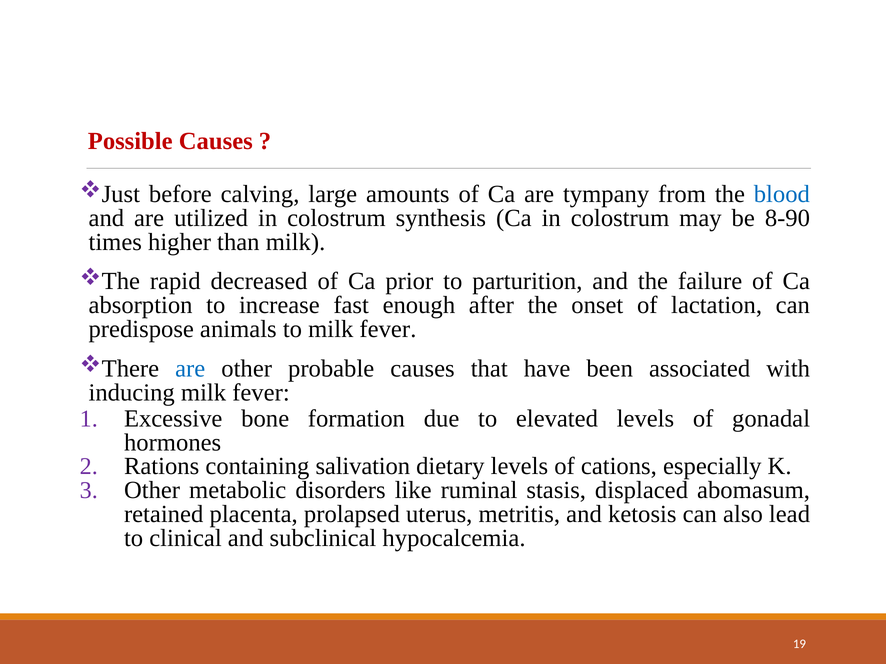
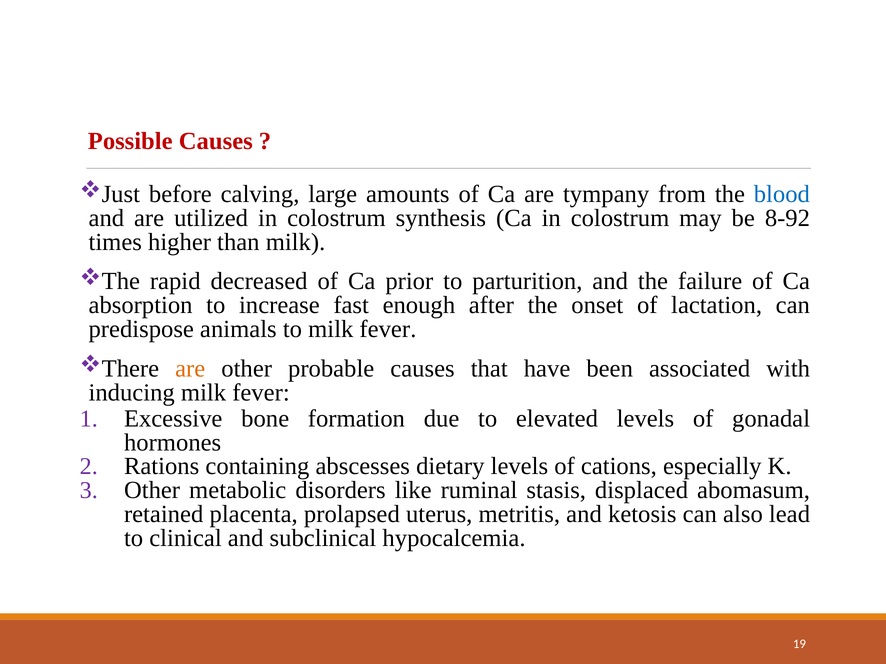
8-90: 8-90 -> 8-92
are at (190, 369) colour: blue -> orange
salivation: salivation -> abscesses
